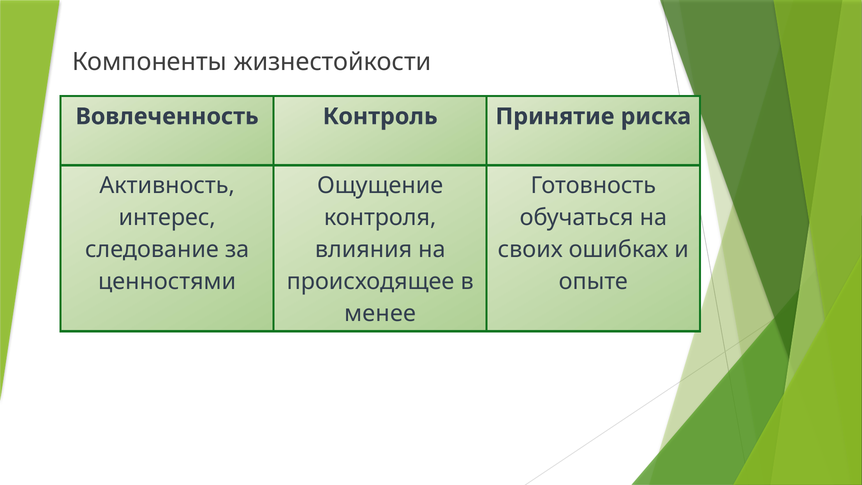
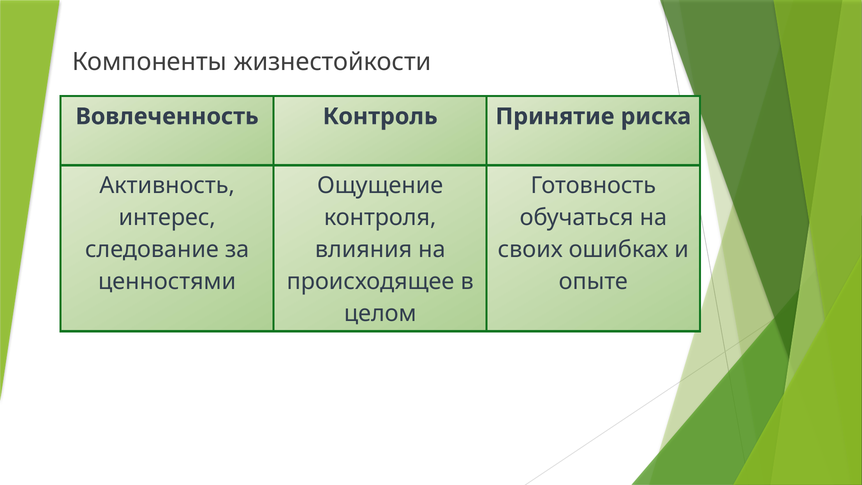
менее: менее -> целом
